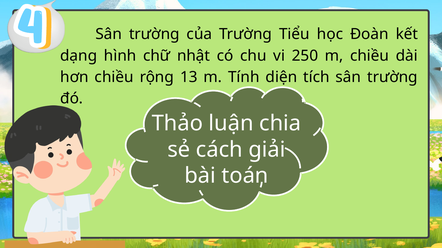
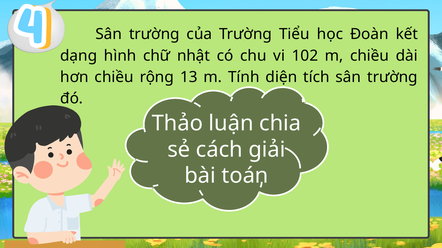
250: 250 -> 102
